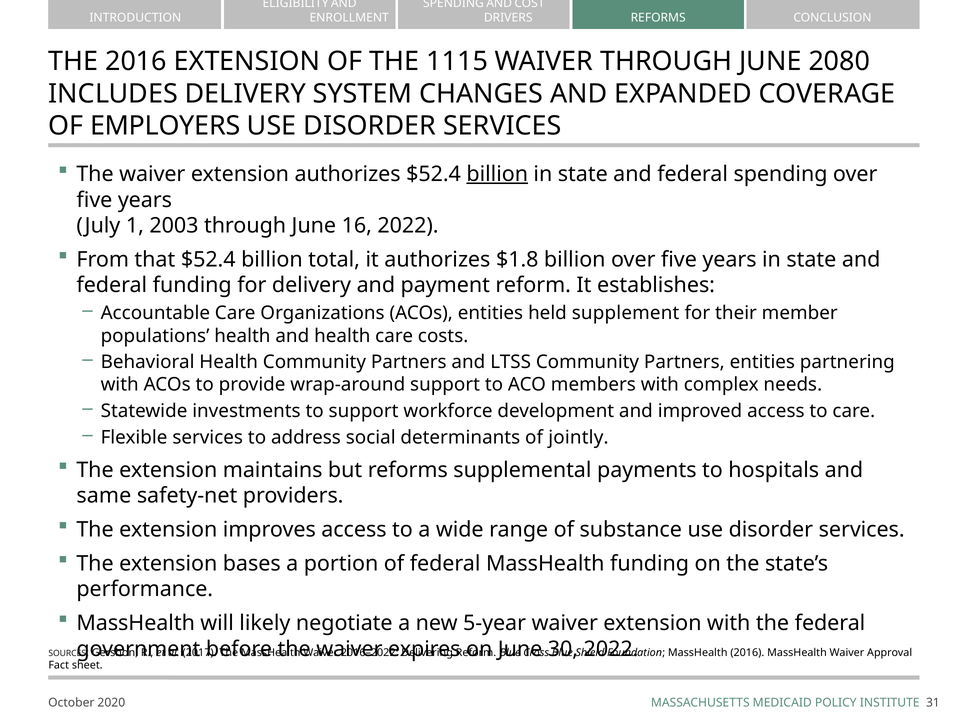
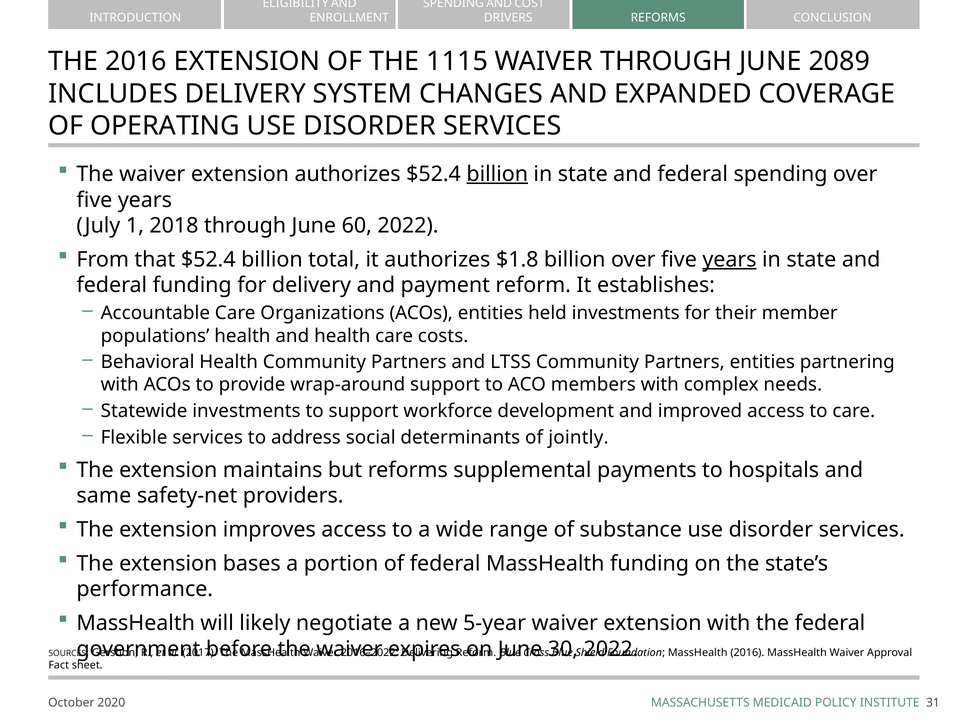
2080: 2080 -> 2089
EMPLOYERS: EMPLOYERS -> OPERATING
2003: 2003 -> 2018
16: 16 -> 60
years at (730, 260) underline: none -> present
held supplement: supplement -> investments
